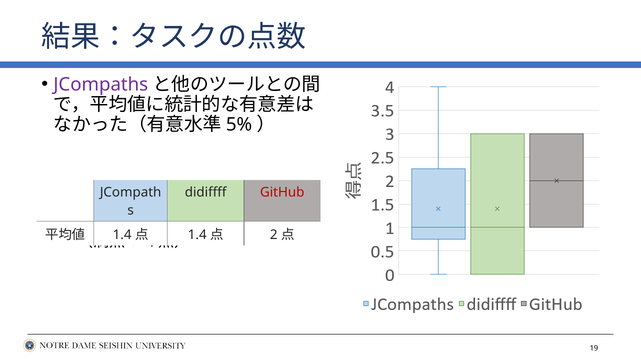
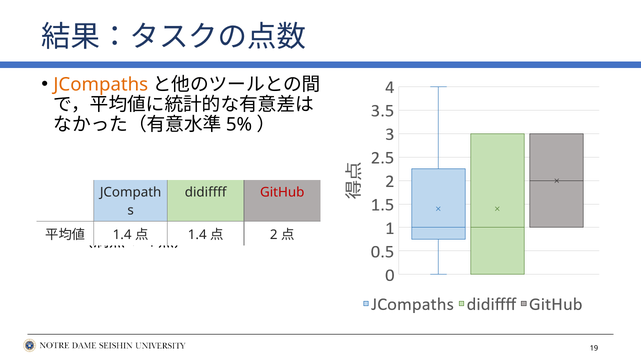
JCompaths colour: purple -> orange
